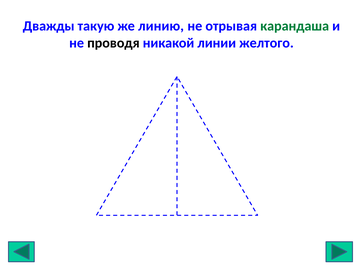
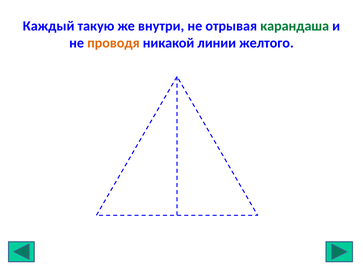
Дважды: Дважды -> Каждый
линию: линию -> внутри
проводя colour: black -> orange
